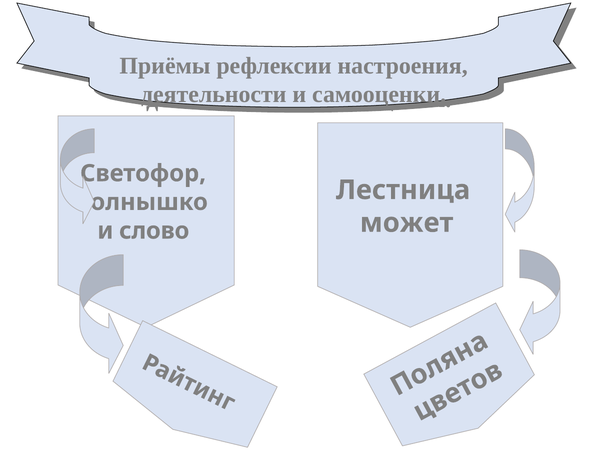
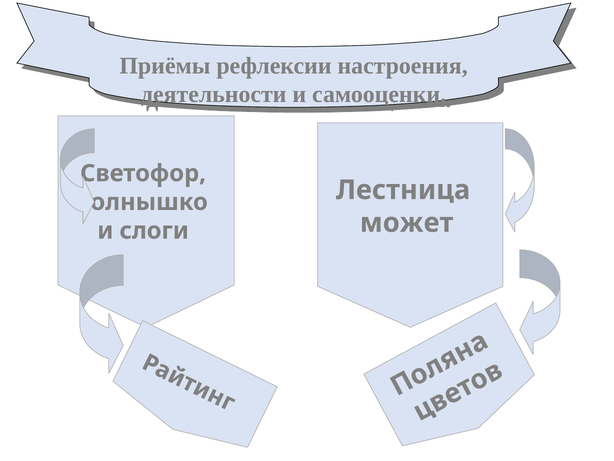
слово: слово -> слоги
